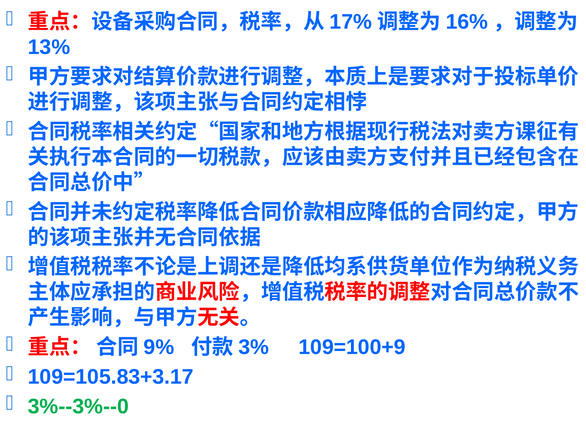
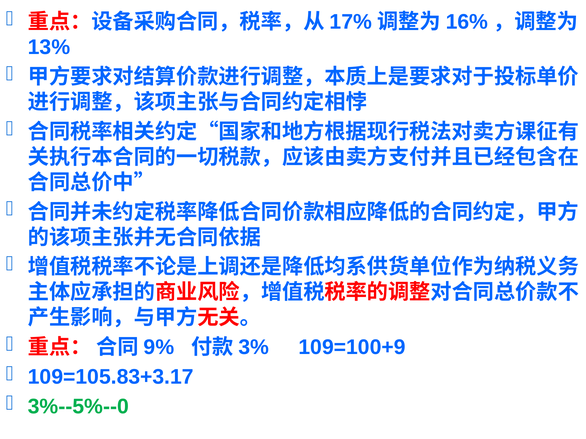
3%--3%--0: 3%--3%--0 -> 3%--5%--0
